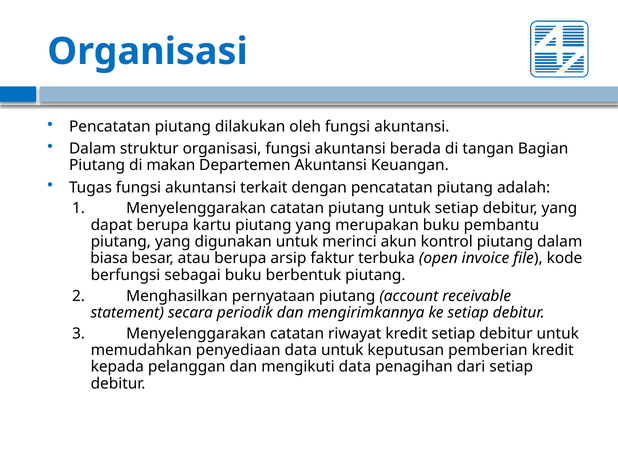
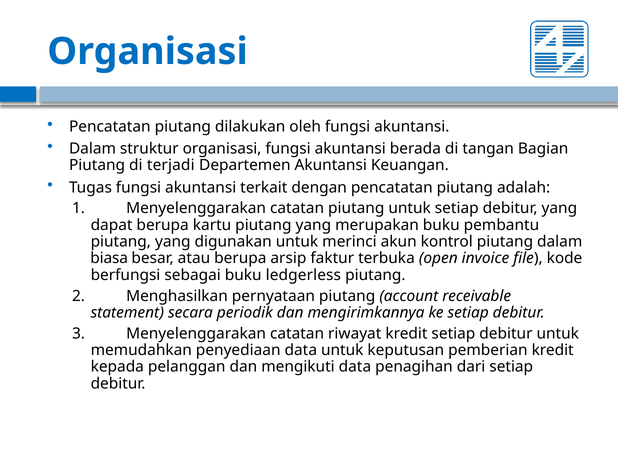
makan: makan -> terjadi
berbentuk: berbentuk -> ledgerless
